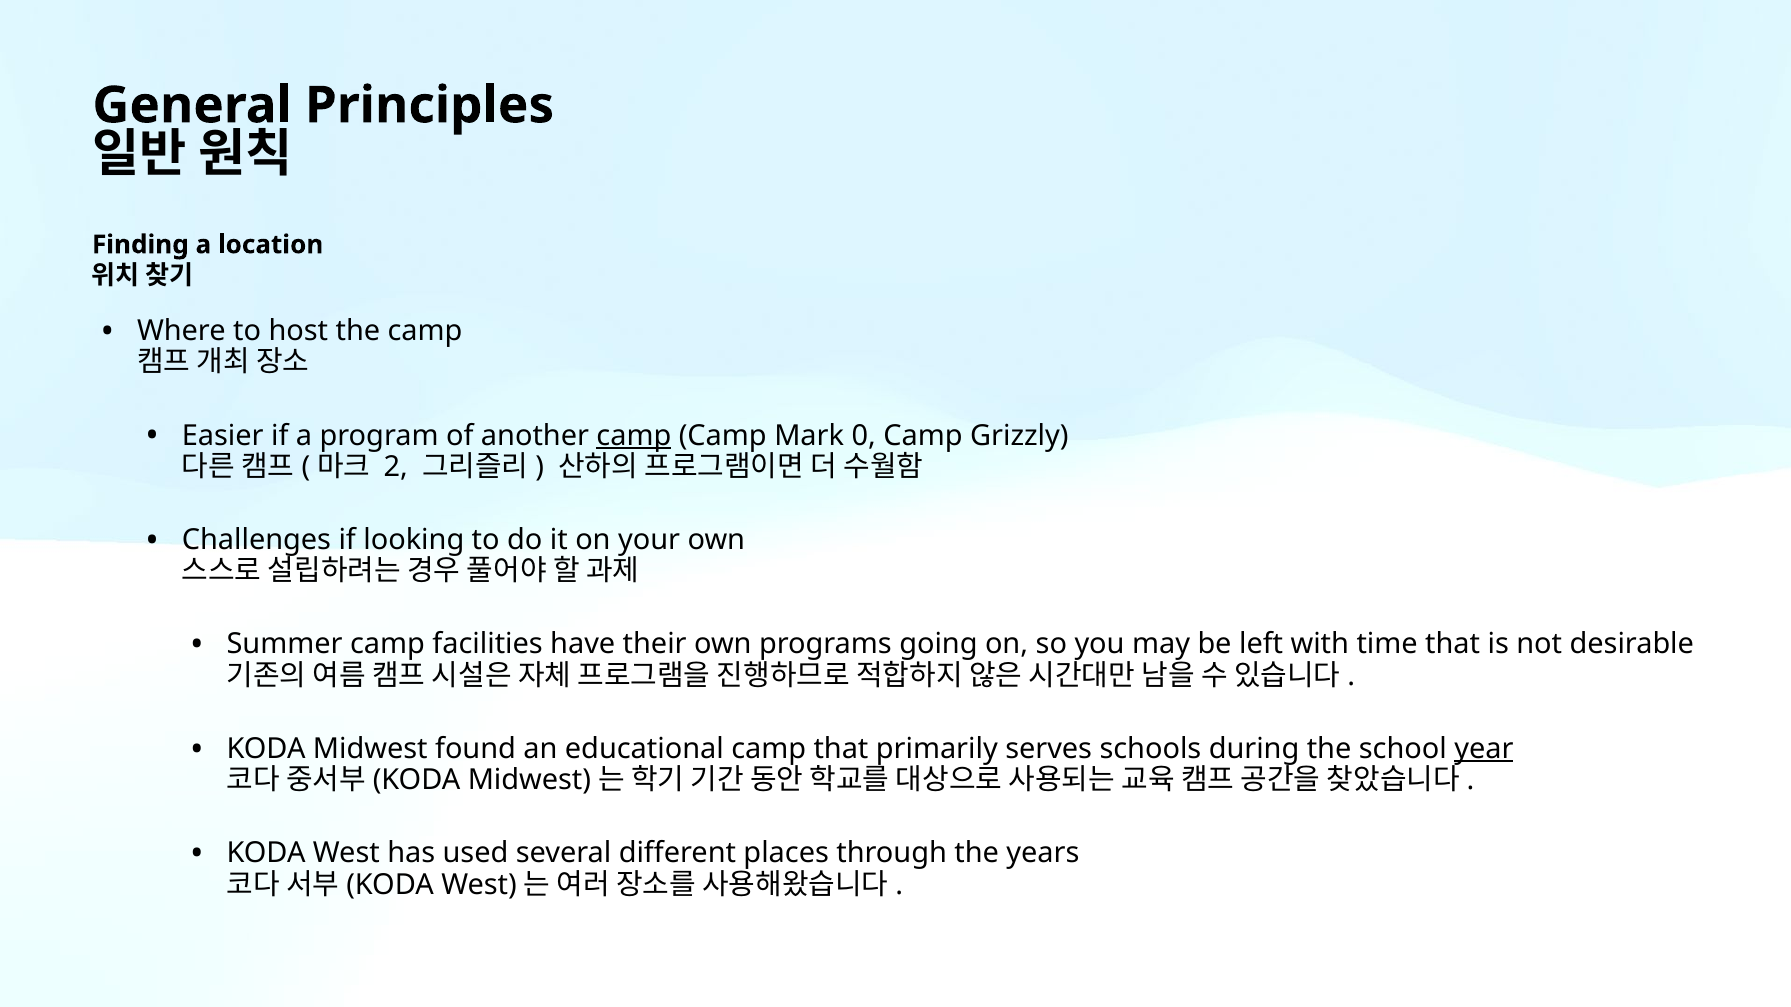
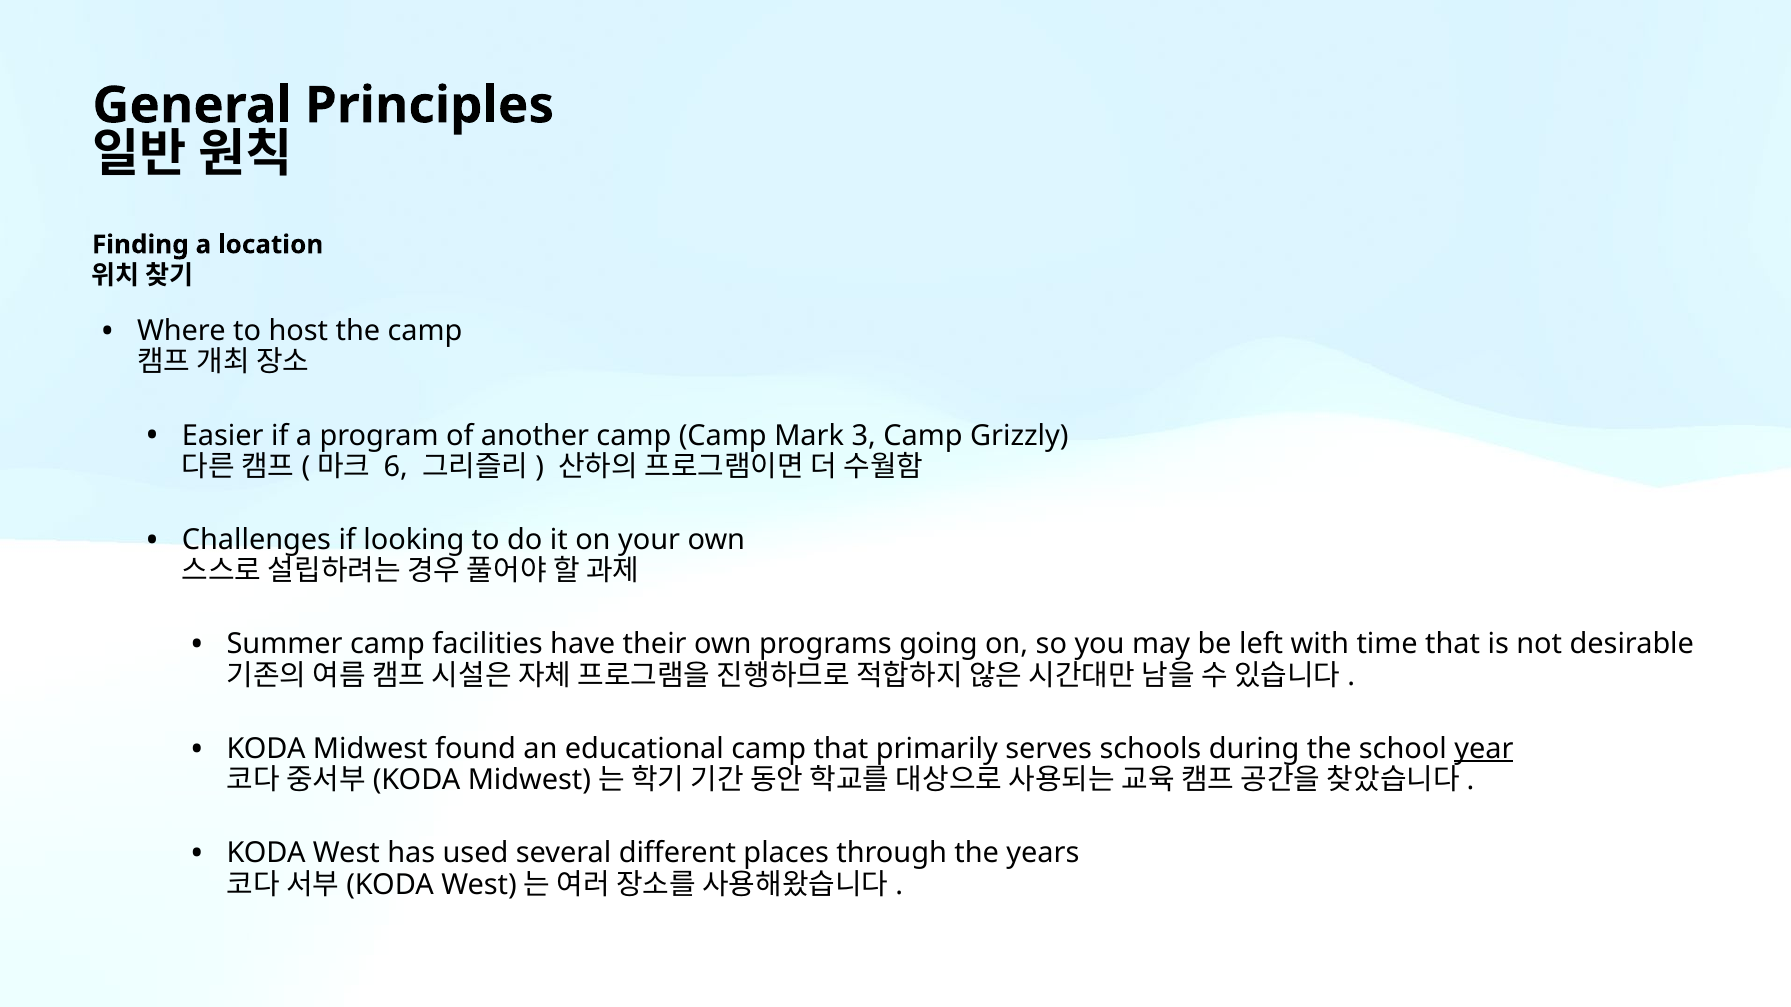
camp at (634, 436) underline: present -> none
0: 0 -> 3
2: 2 -> 6
